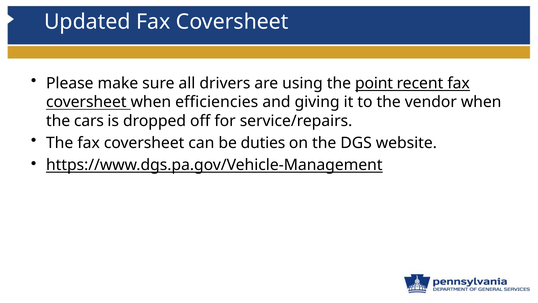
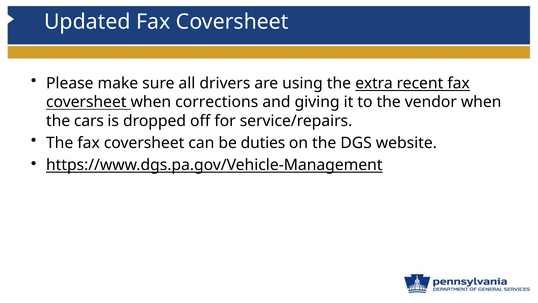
point: point -> extra
efficiencies: efficiencies -> corrections
